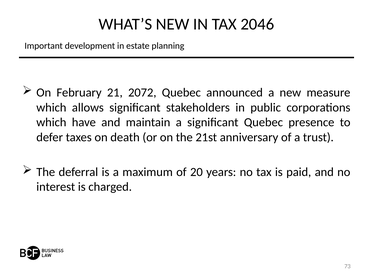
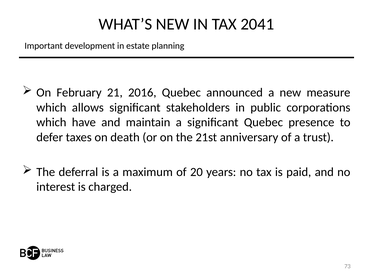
2046: 2046 -> 2041
2072: 2072 -> 2016
